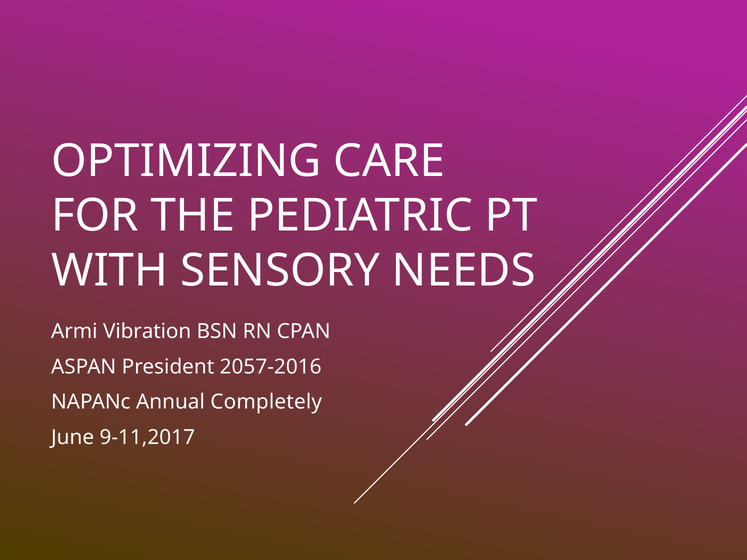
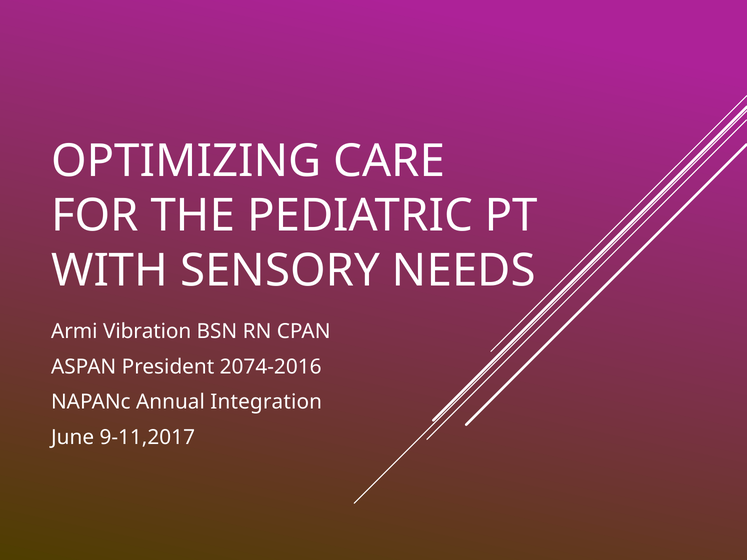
2057-2016: 2057-2016 -> 2074-2016
Completely: Completely -> Integration
